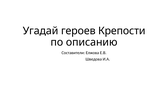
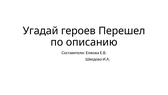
Крепости: Крепости -> Перешел
